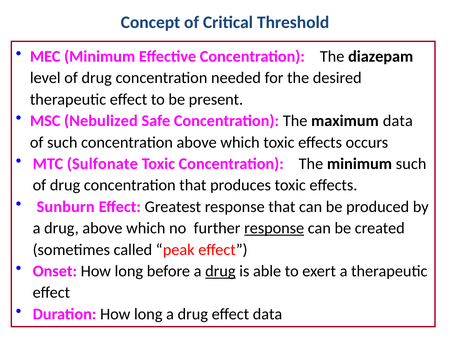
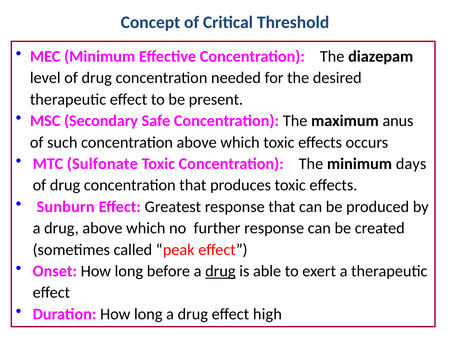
Nebulized: Nebulized -> Secondary
maximum data: data -> anus
minimum such: such -> days
response at (274, 228) underline: present -> none
effect data: data -> high
